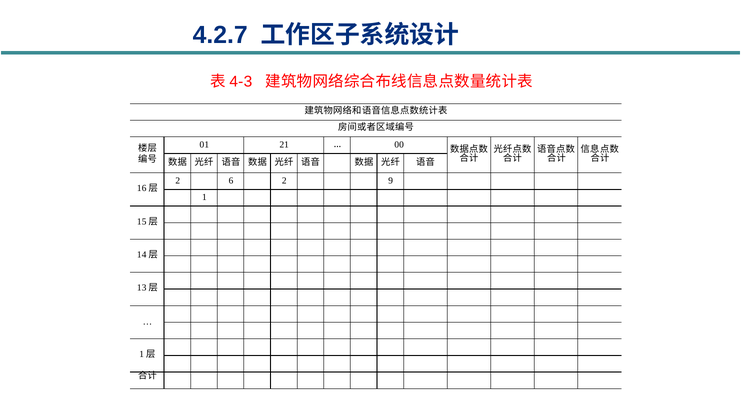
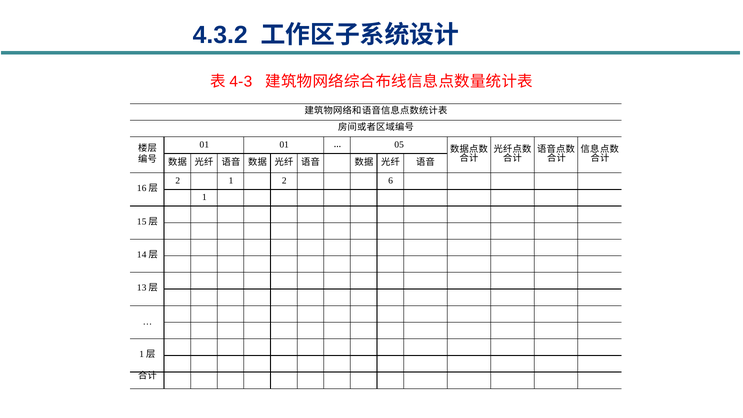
4.2.7: 4.2.7 -> 4.3.2
01 21: 21 -> 01
00: 00 -> 05
2 6: 6 -> 1
9: 9 -> 6
